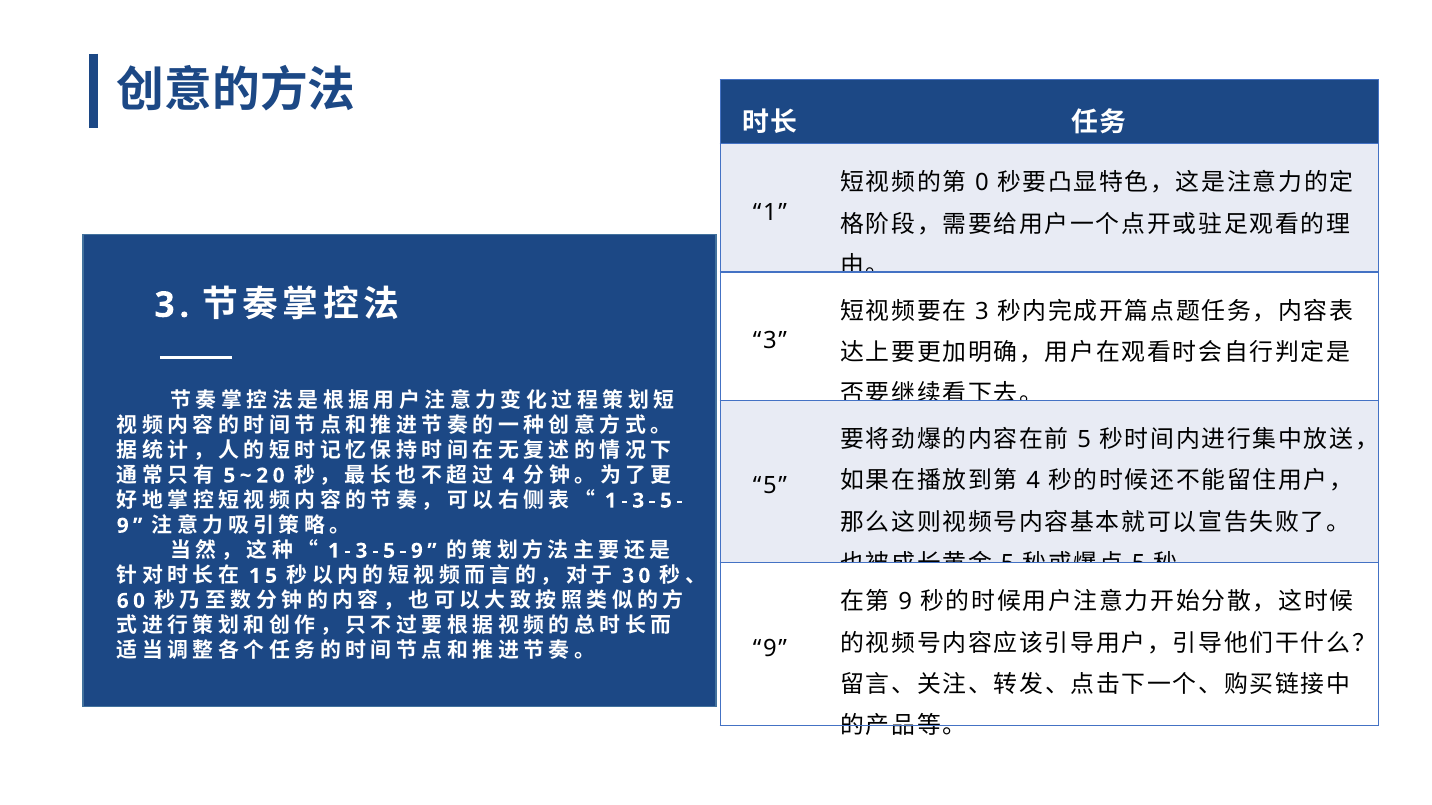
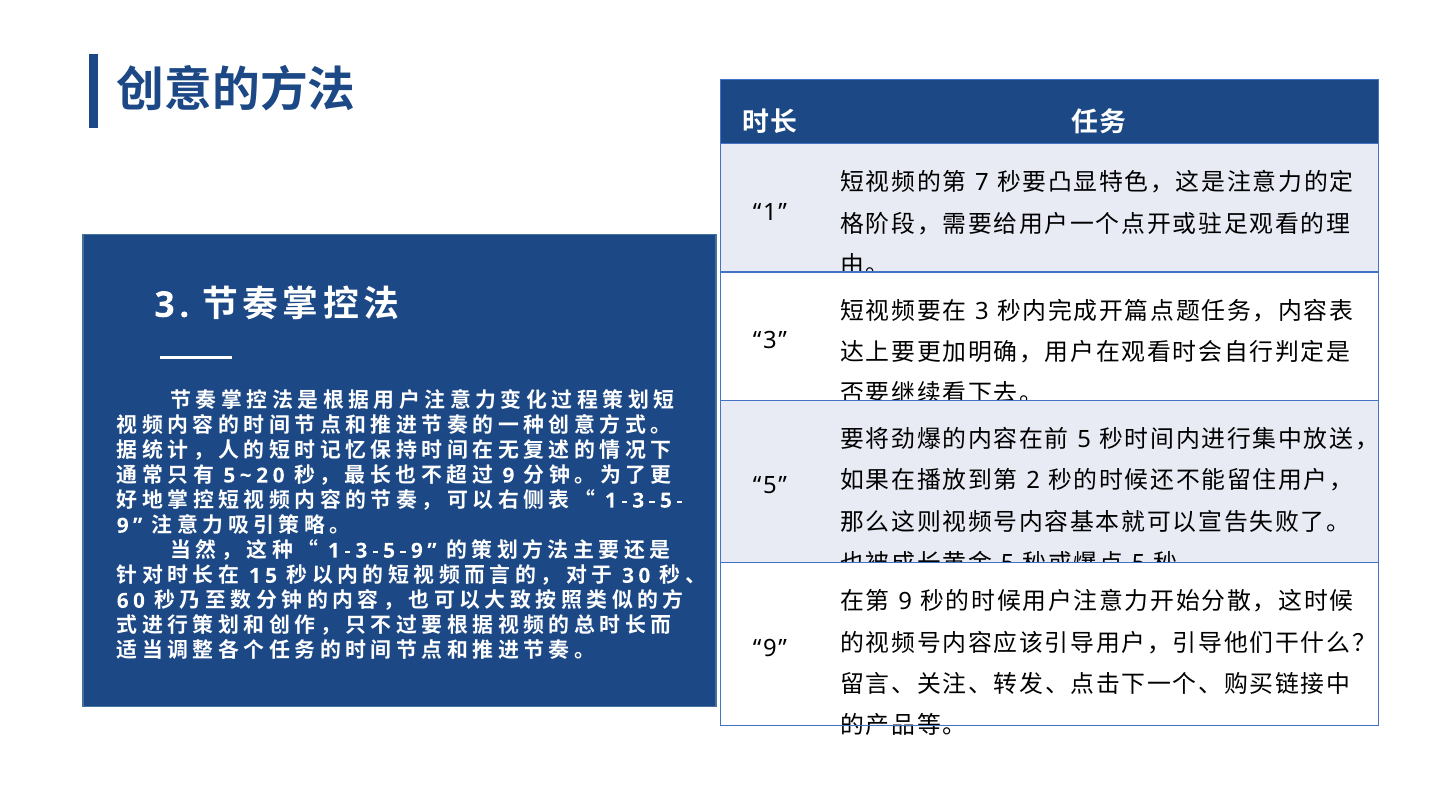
0: 0 -> 7
4 at (508, 476): 4 -> 9
4 at (1033, 481): 4 -> 2
